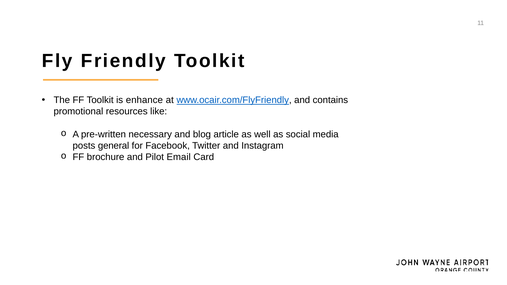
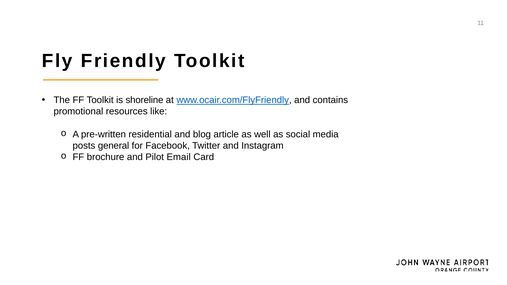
enhance: enhance -> shoreline
necessary: necessary -> residential
